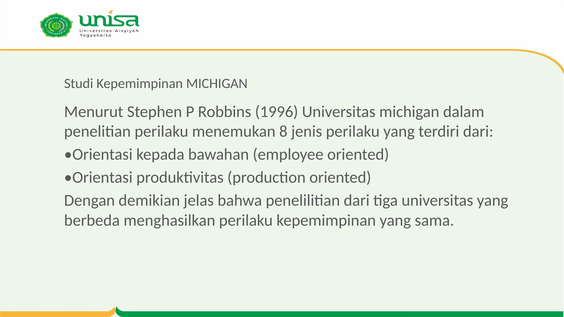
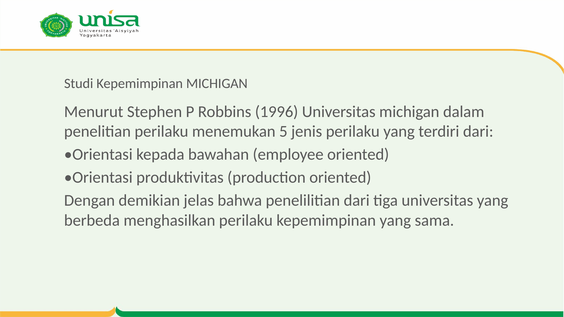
8: 8 -> 5
